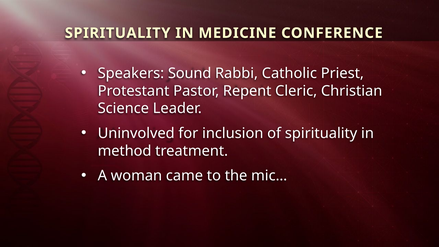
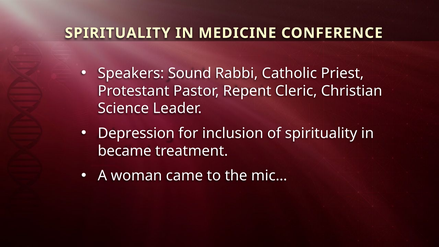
Uninvolved: Uninvolved -> Depression
method: method -> became
